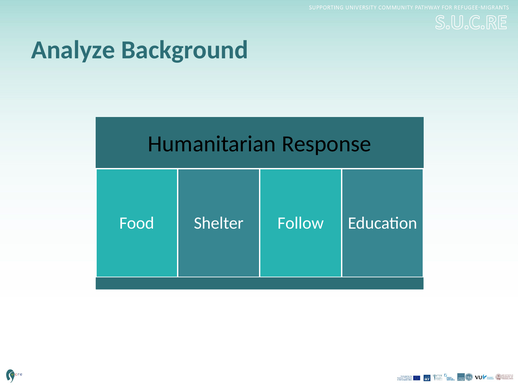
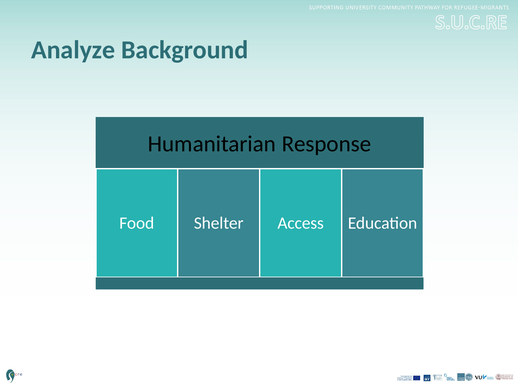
Follow: Follow -> Access
